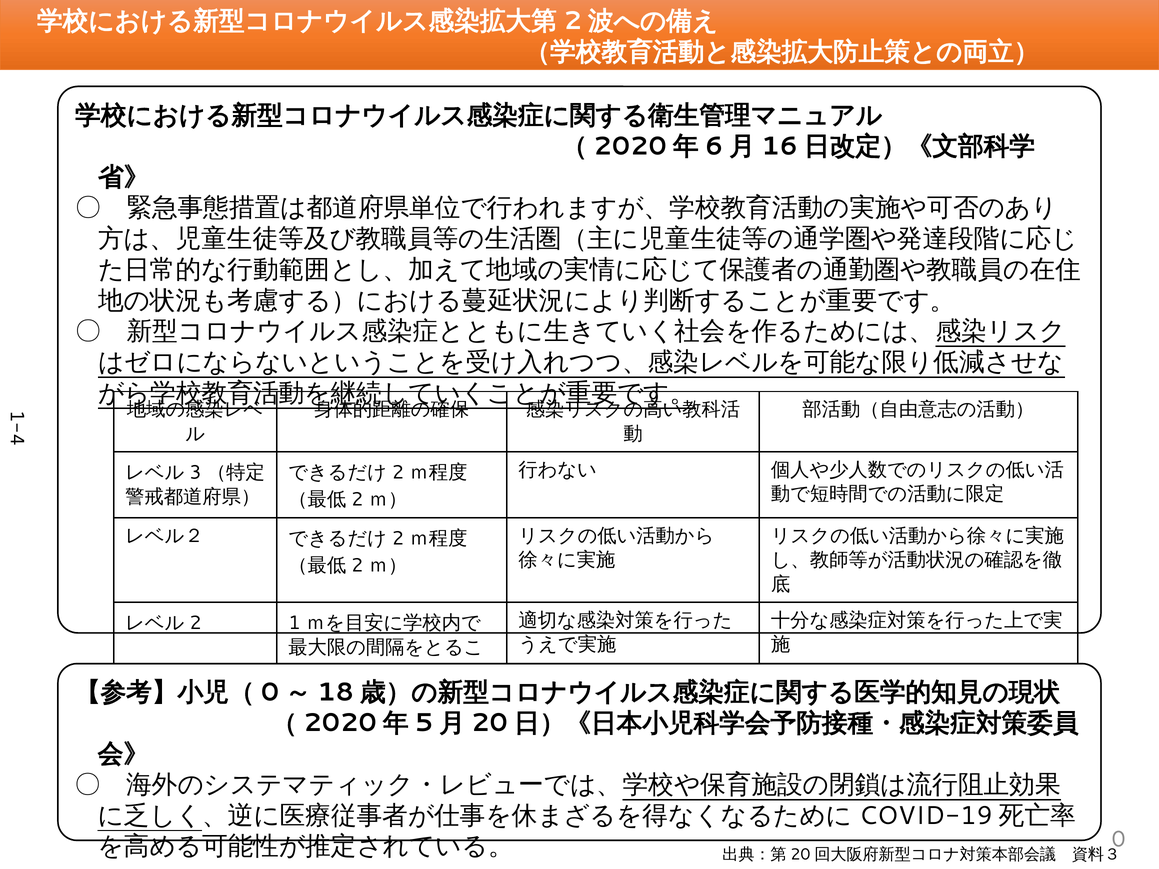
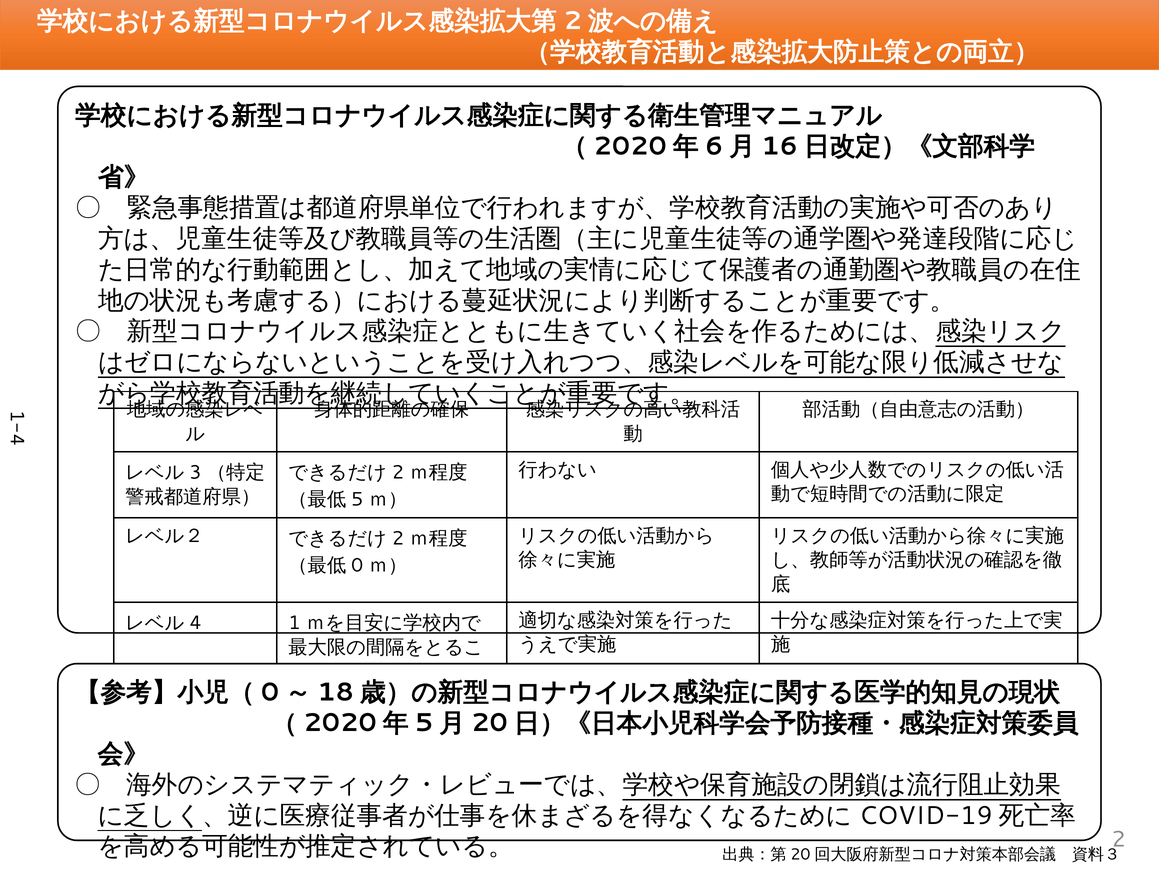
2 at (357, 500): 2 -> 5
2 at (357, 566): 2 -> 0
2 at (195, 623): 2 -> 4
0 at (1119, 840): 0 -> 2
